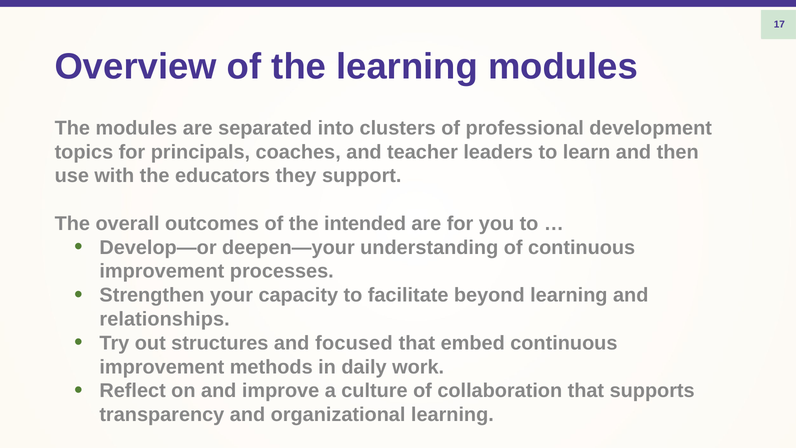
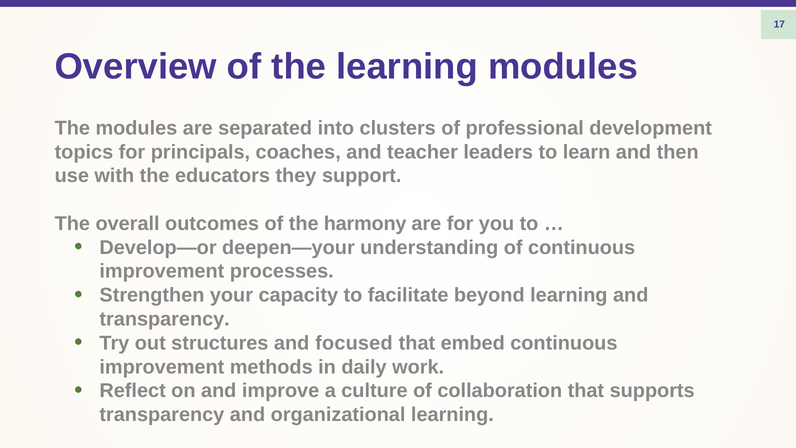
intended: intended -> harmony
relationships at (165, 319): relationships -> transparency
